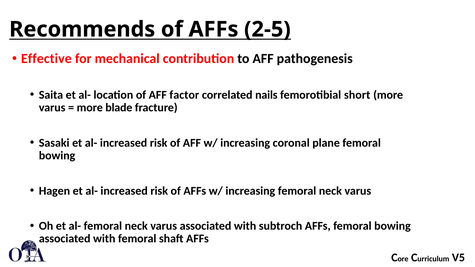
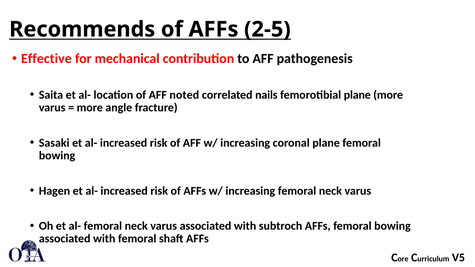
factor: factor -> noted
femorotibial short: short -> plane
blade: blade -> angle
